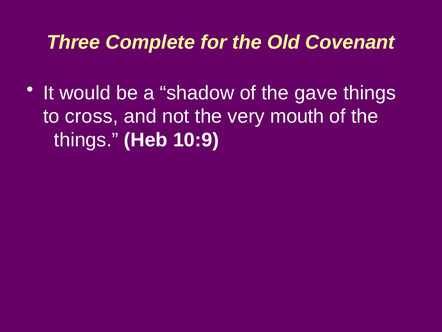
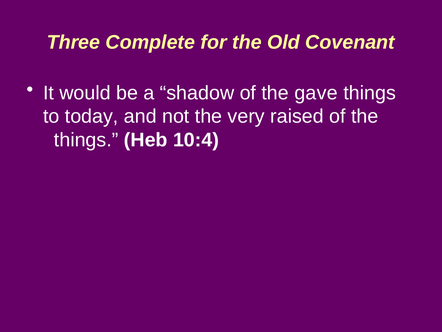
cross: cross -> today
mouth: mouth -> raised
10:9: 10:9 -> 10:4
